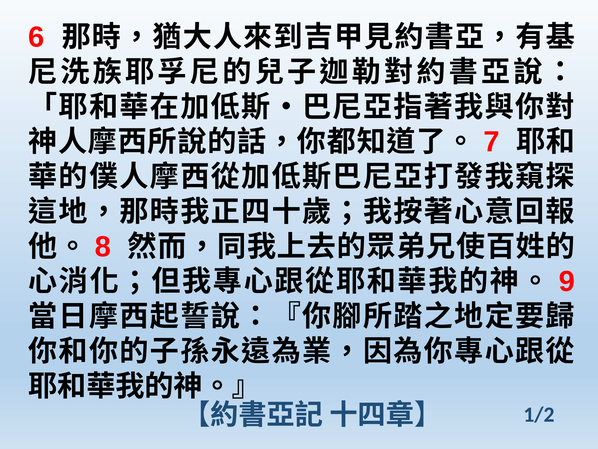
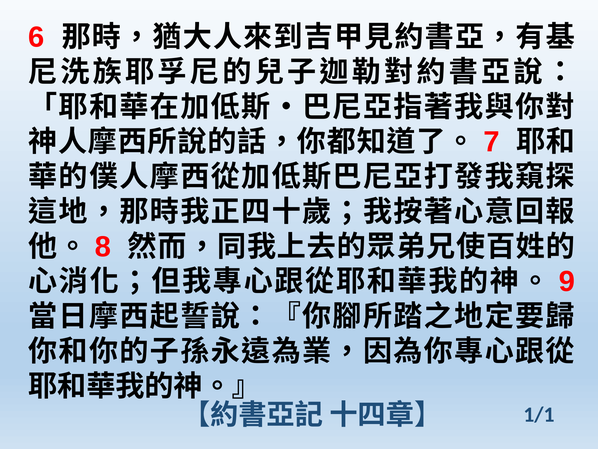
1/2: 1/2 -> 1/1
